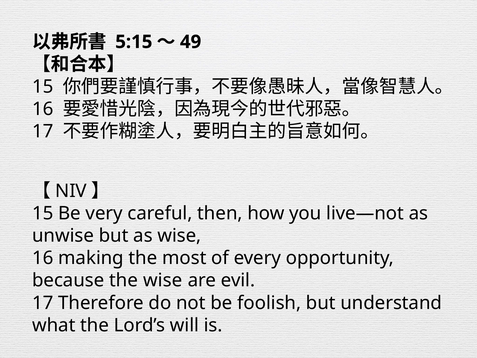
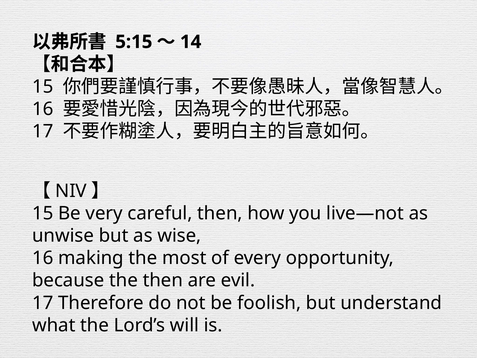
49: 49 -> 14
the wise: wise -> then
